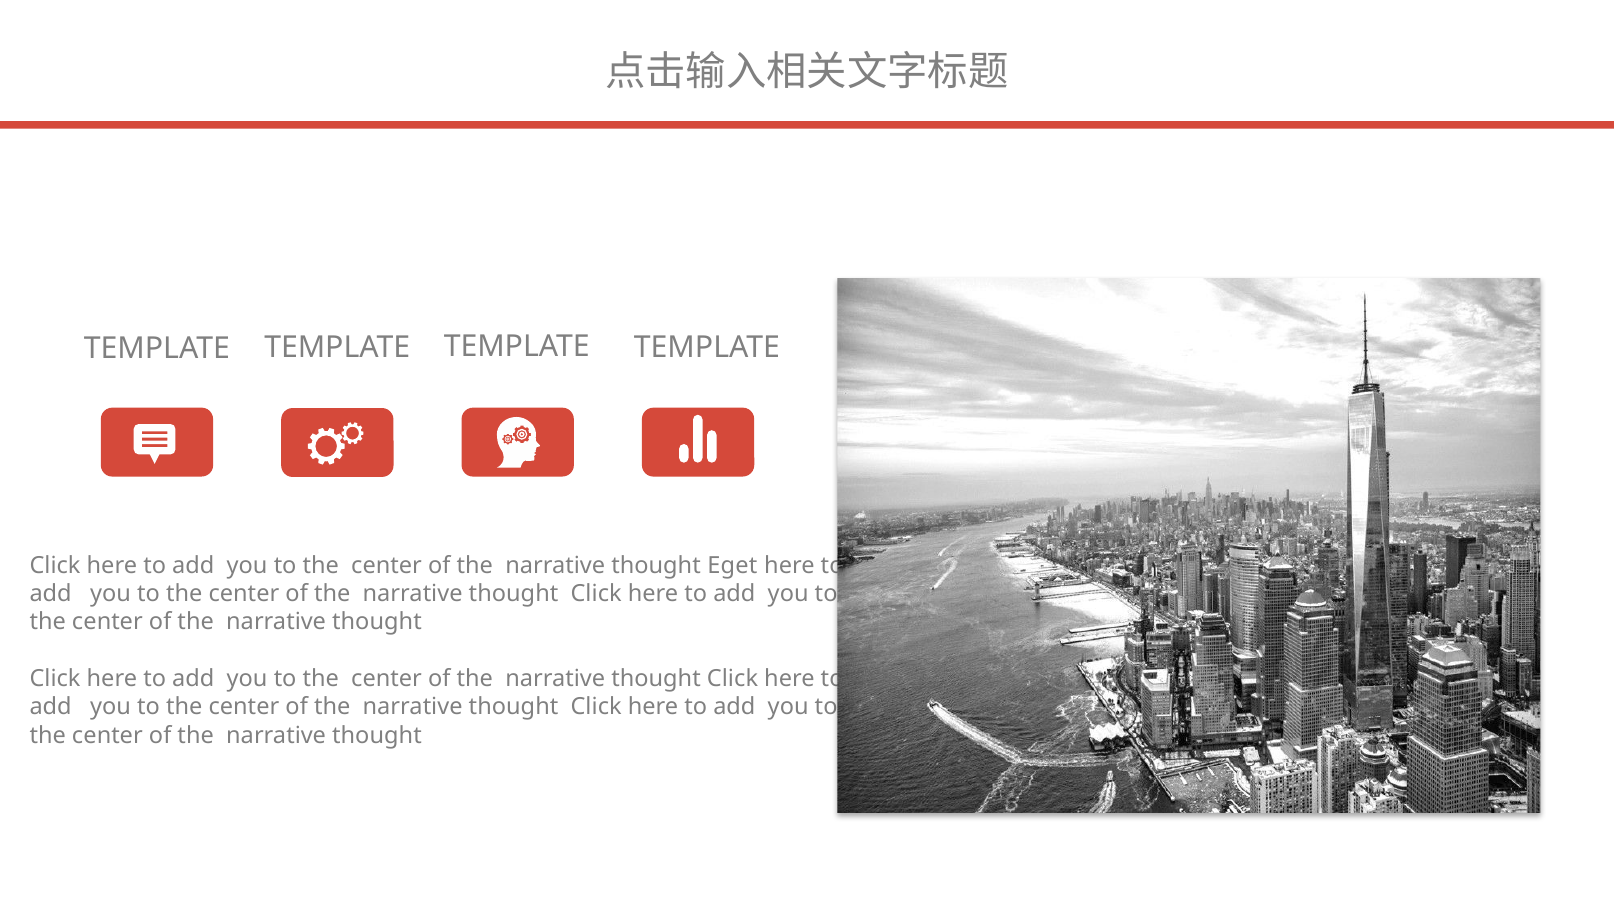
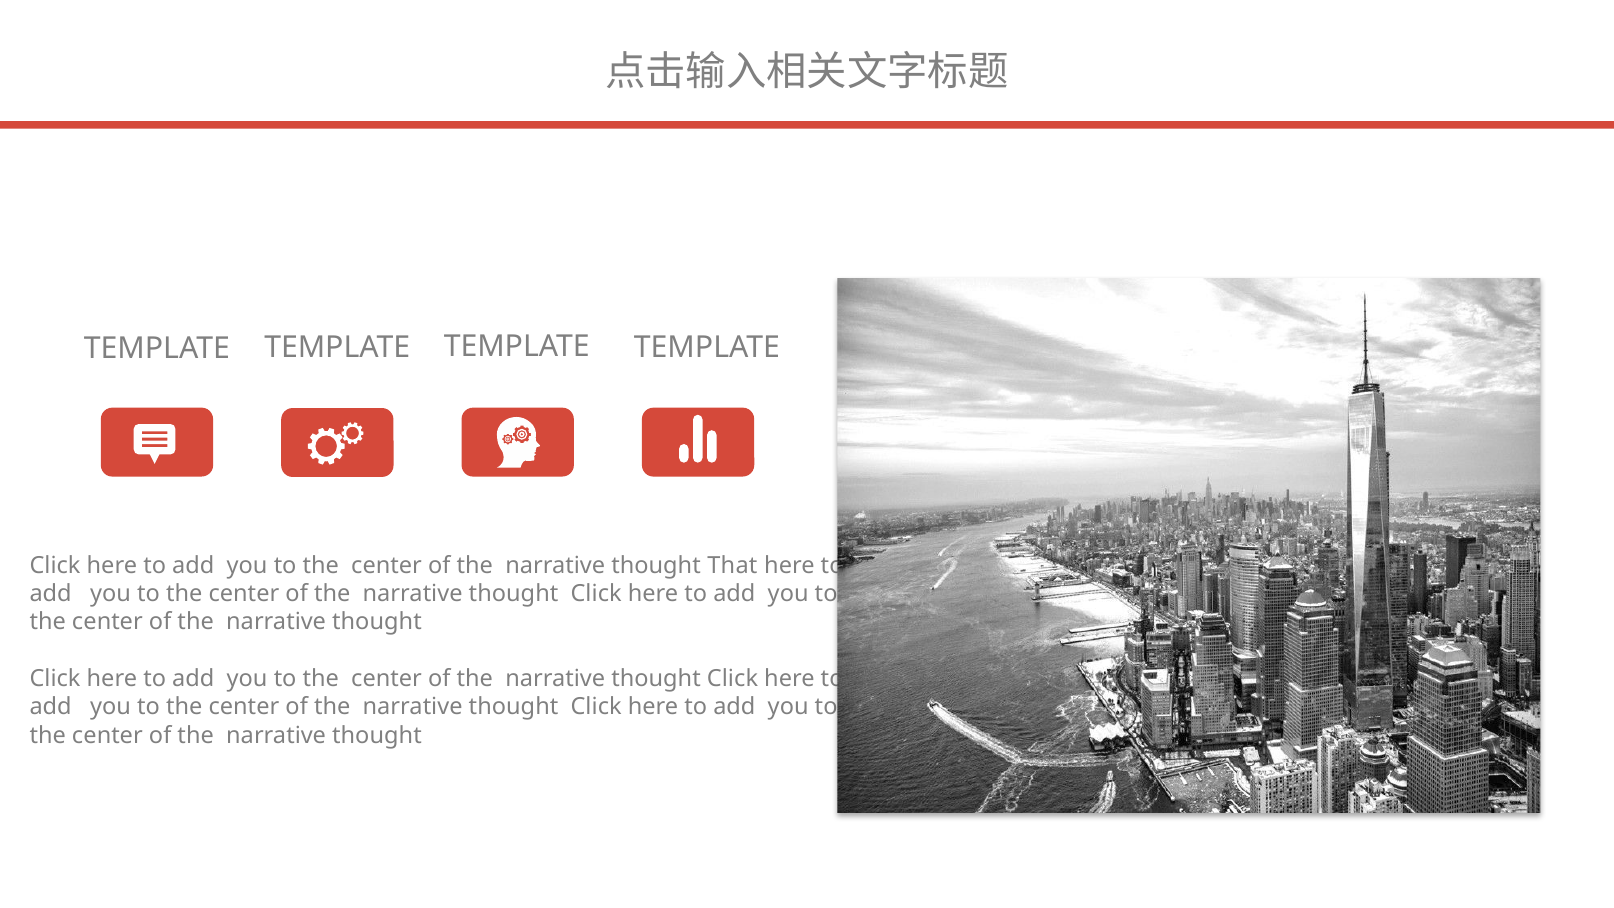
Eget: Eget -> That
